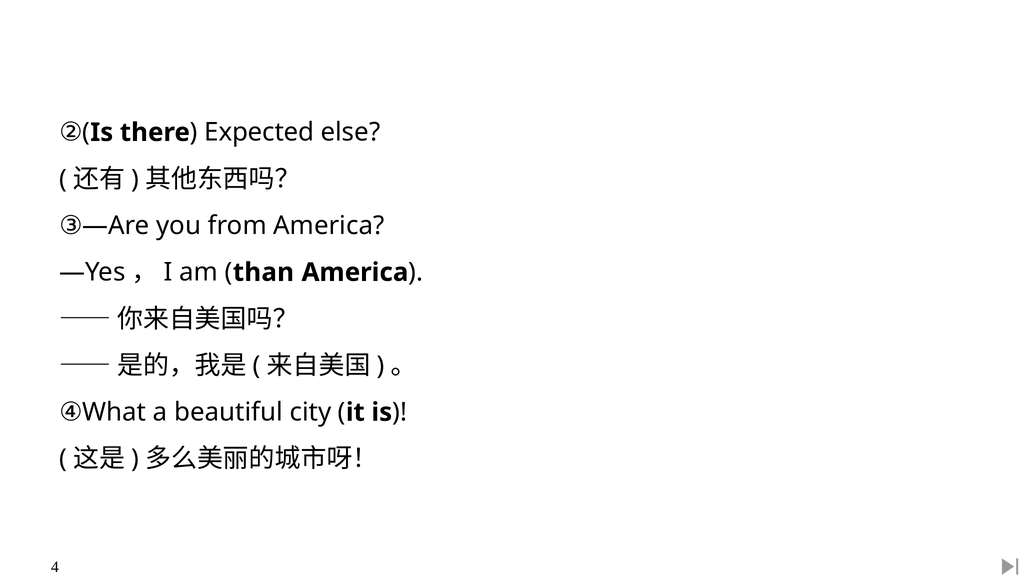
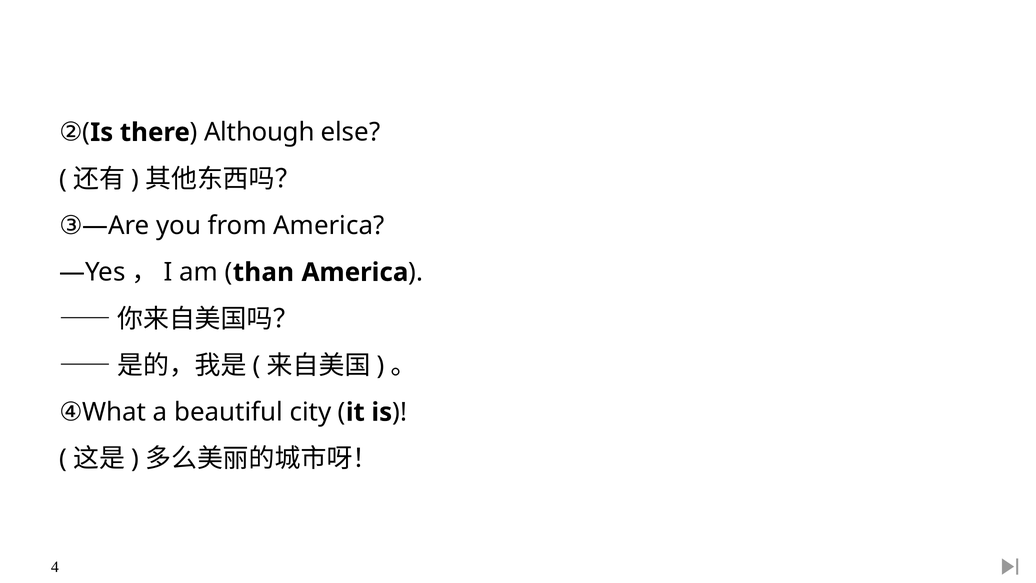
Expected: Expected -> Although
